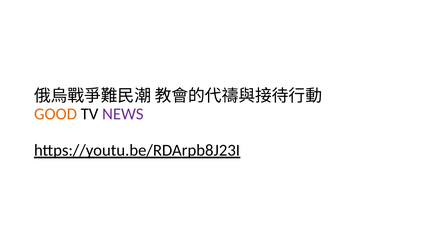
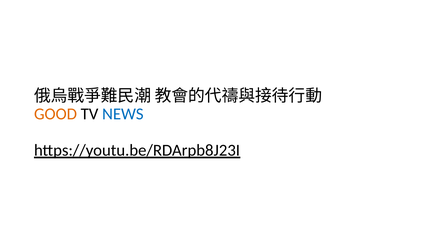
NEWS colour: purple -> blue
